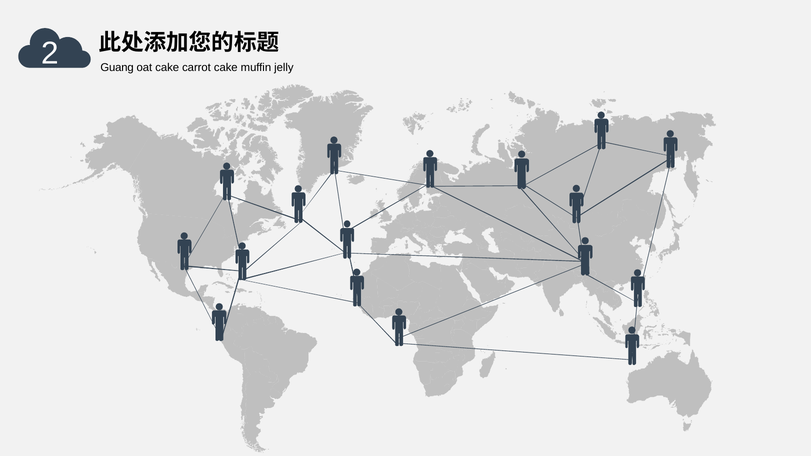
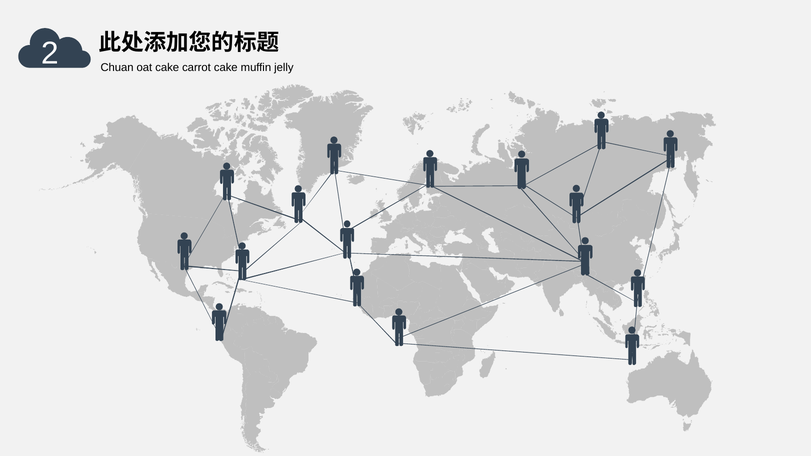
Guang: Guang -> Chuan
